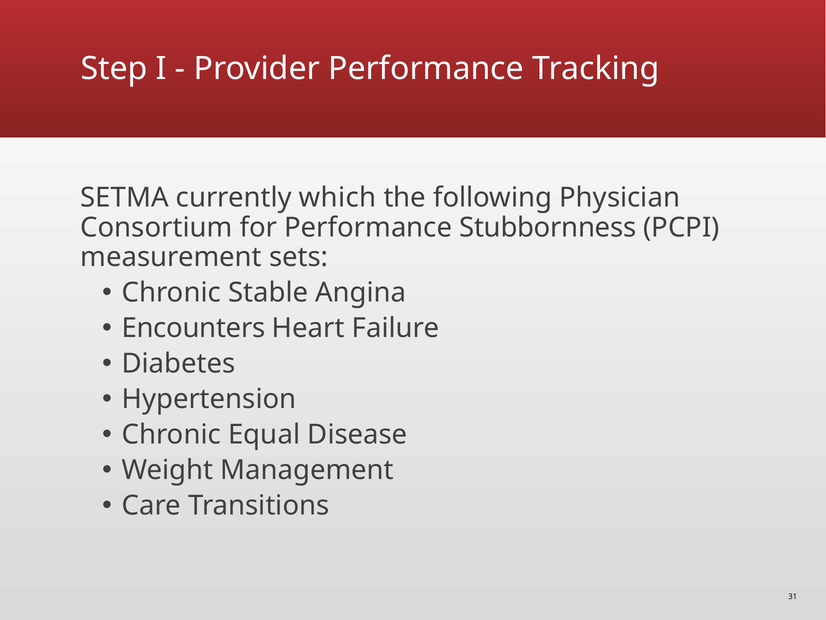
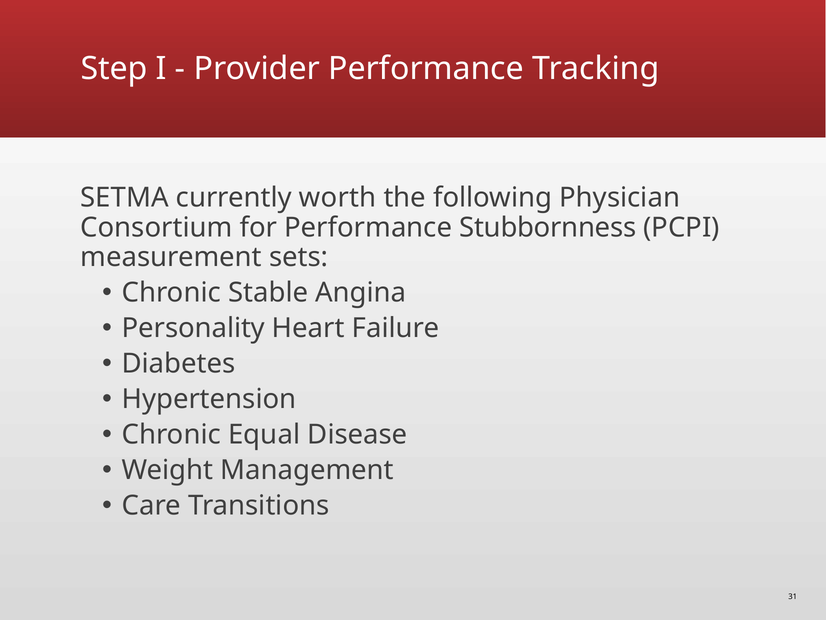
which: which -> worth
Encounters: Encounters -> Personality
